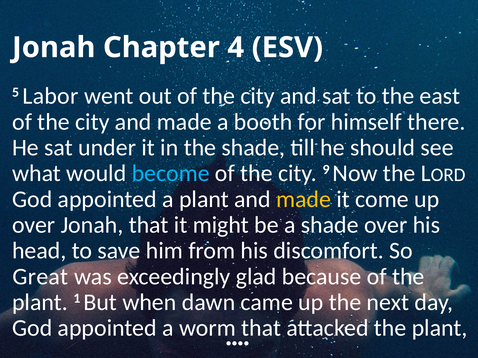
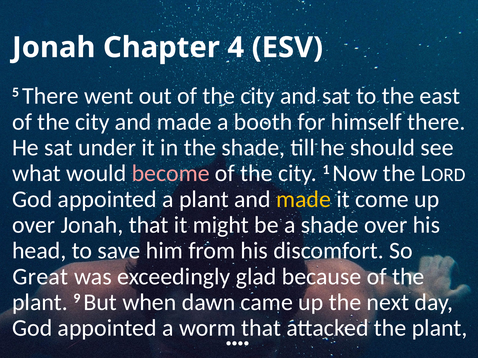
5 Labor: Labor -> There
become colour: light blue -> pink
9: 9 -> 1
1: 1 -> 9
